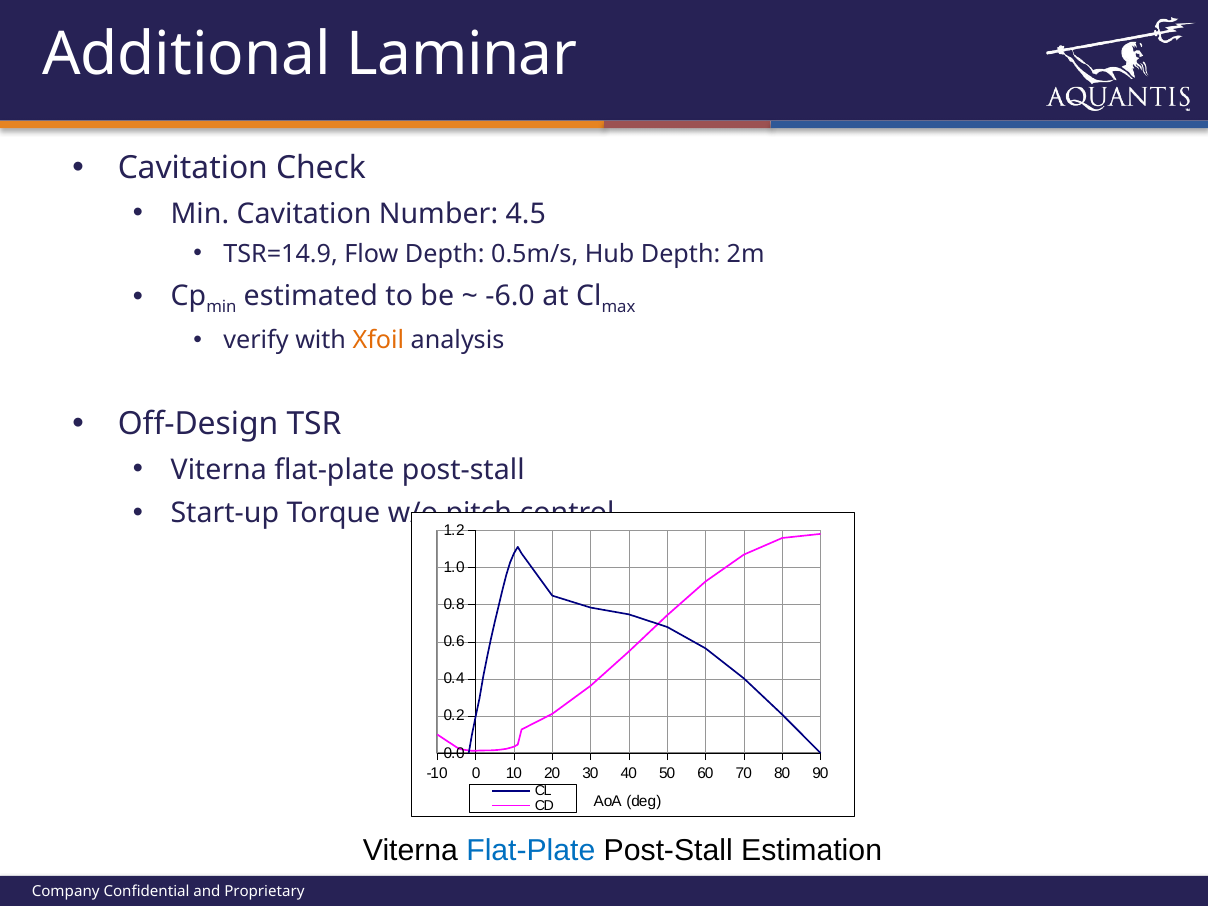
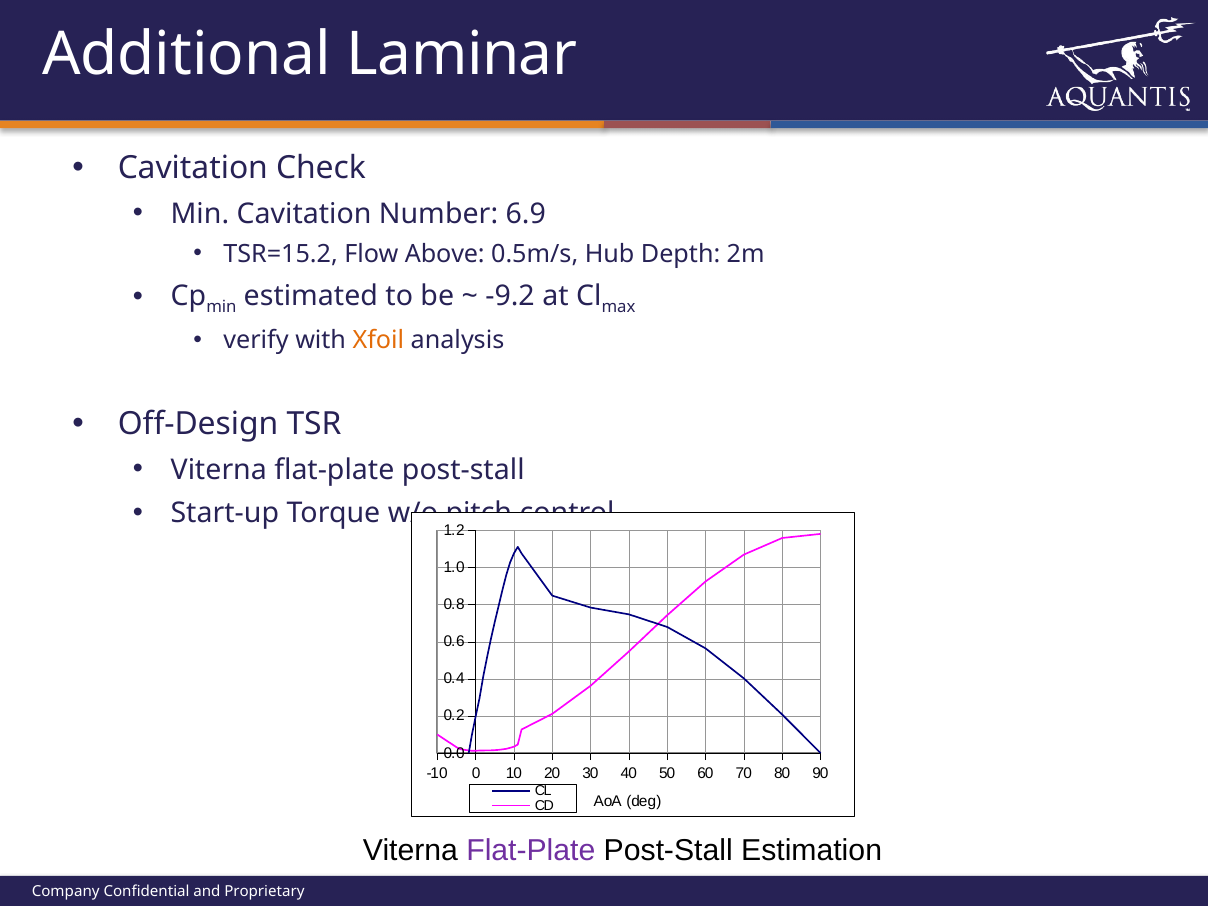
4.5: 4.5 -> 6.9
TSR=14.9: TSR=14.9 -> TSR=15.2
Flow Depth: Depth -> Above
-6.0: -6.0 -> -9.2
Flat-Plate at (531, 851) colour: blue -> purple
